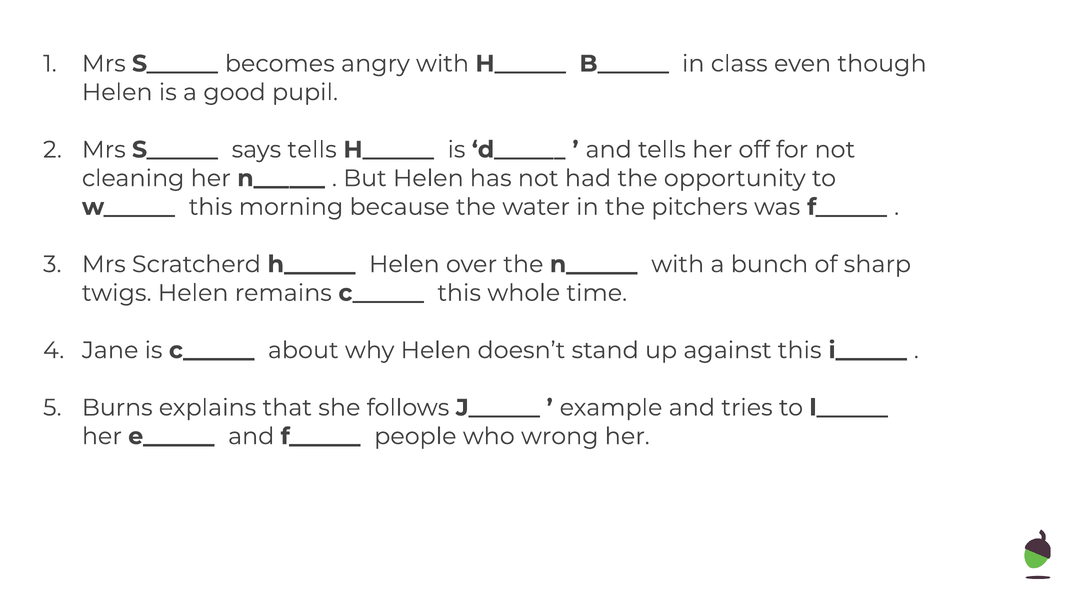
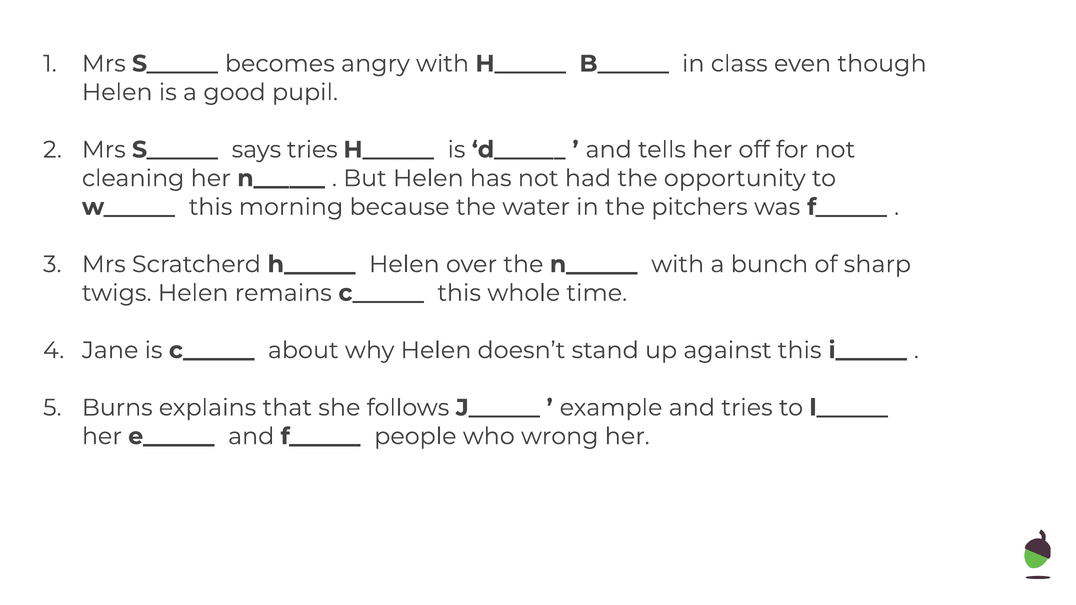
says tells: tells -> tries
